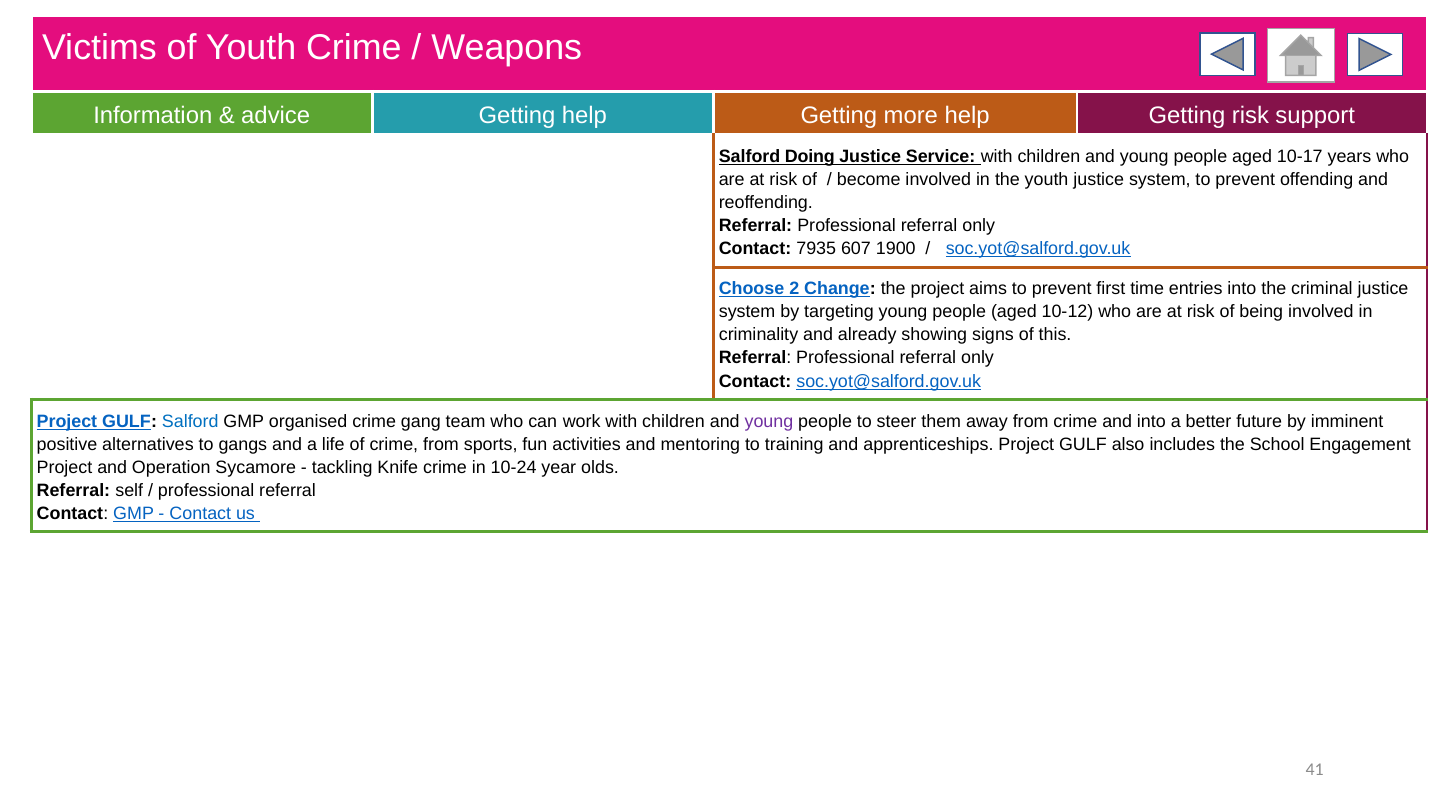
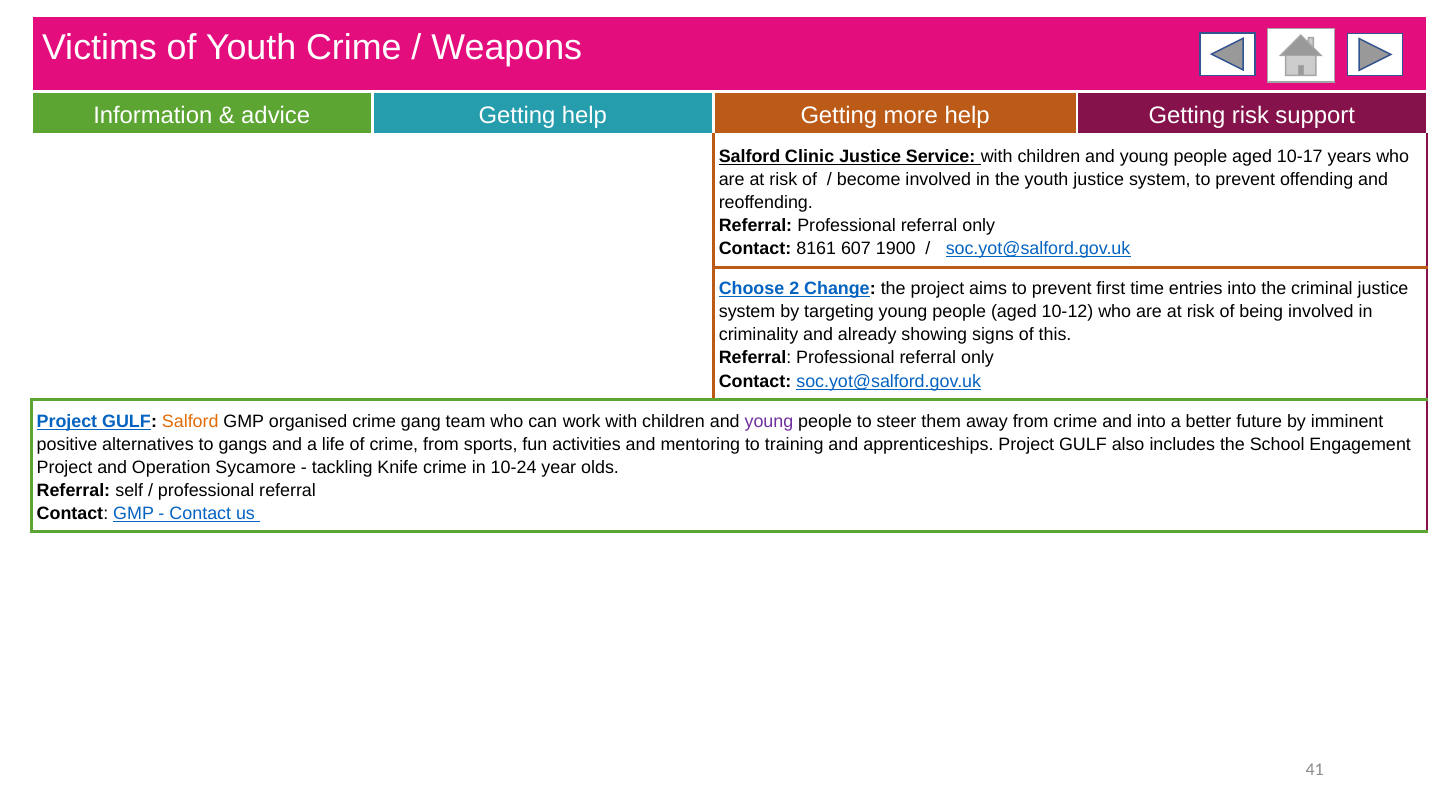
Doing: Doing -> Clinic
7935: 7935 -> 8161
Salford at (190, 421) colour: blue -> orange
